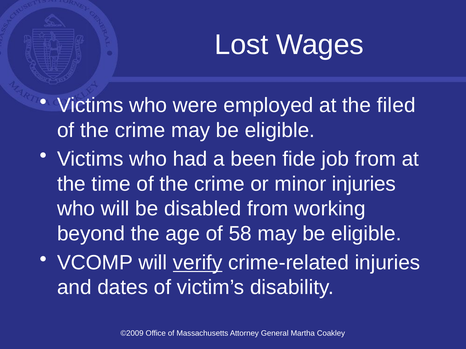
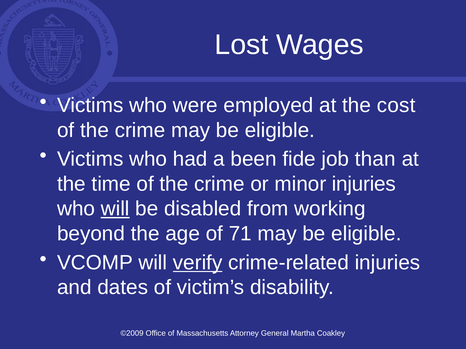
filed: filed -> cost
job from: from -> than
will at (115, 209) underline: none -> present
58: 58 -> 71
